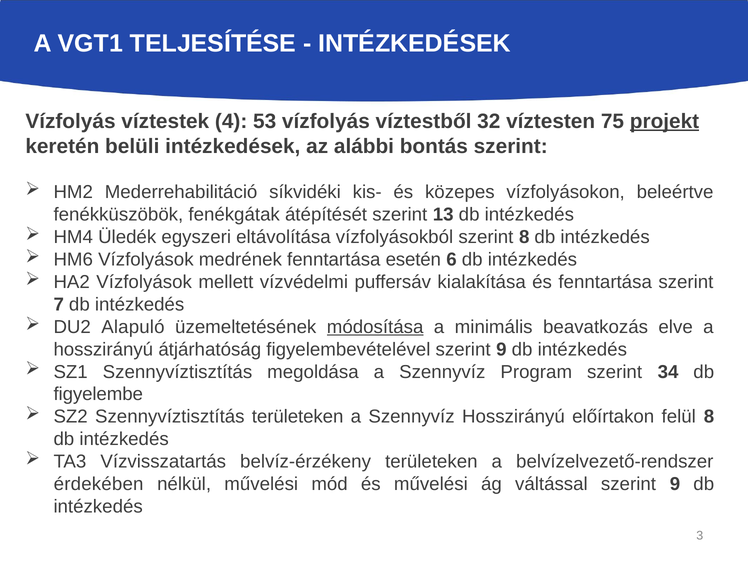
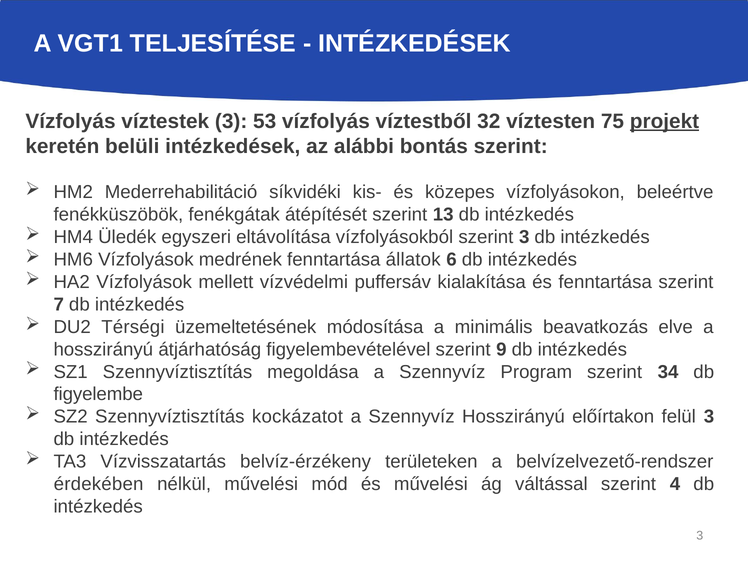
víztestek 4: 4 -> 3
szerint 8: 8 -> 3
esetén: esetén -> állatok
Alapuló: Alapuló -> Térségi
módosítása underline: present -> none
Szennyvíztisztítás területeken: területeken -> kockázatot
felül 8: 8 -> 3
váltással szerint 9: 9 -> 4
